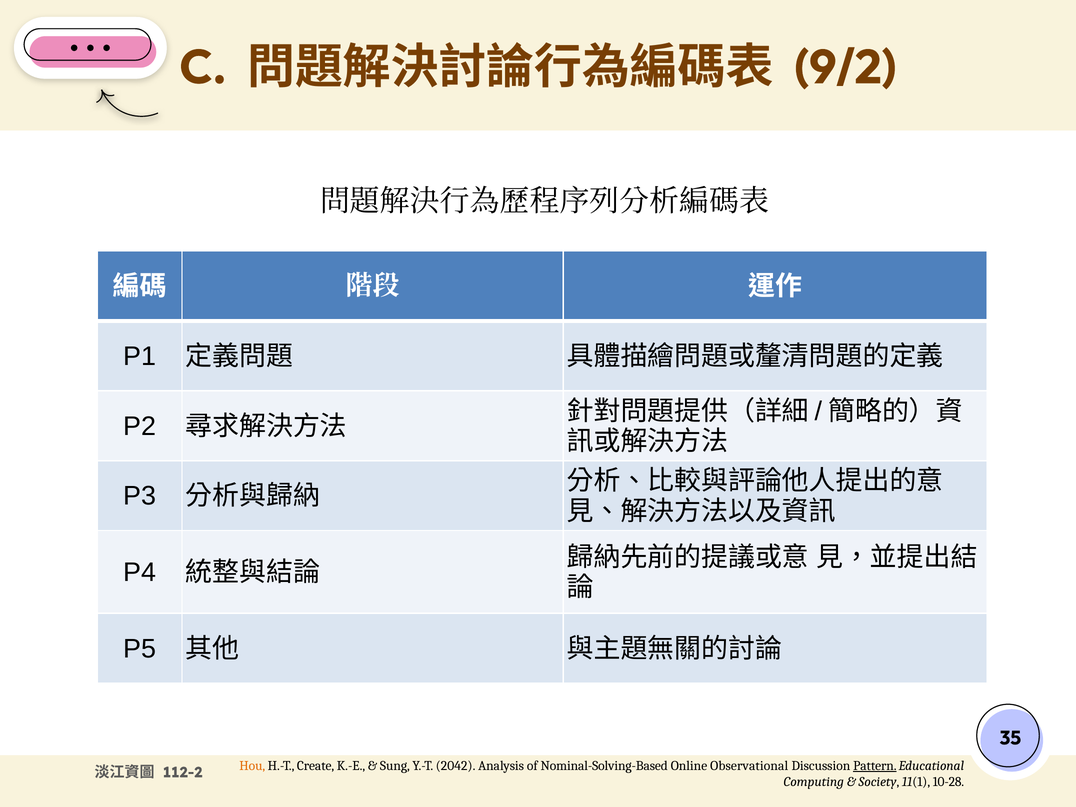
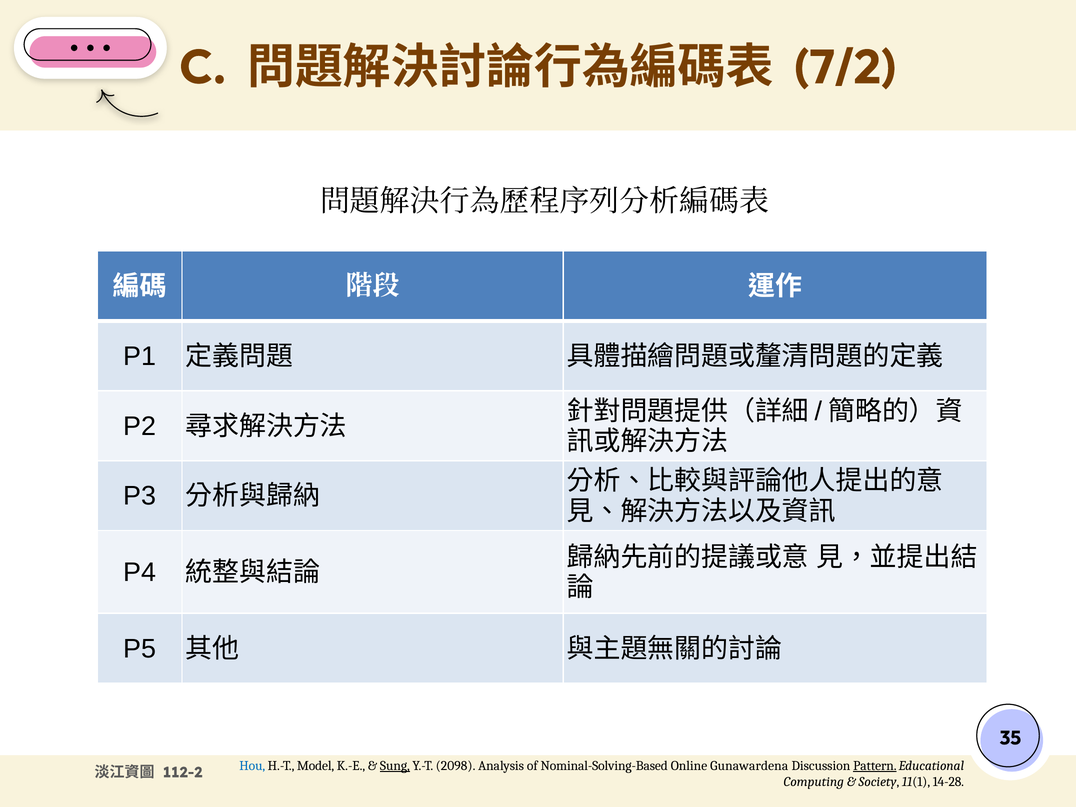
9/2: 9/2 -> 7/2
Hou colour: orange -> blue
Create: Create -> Model
Sung underline: none -> present
2042: 2042 -> 2098
Observational: Observational -> Gunawardena
10-28: 10-28 -> 14-28
